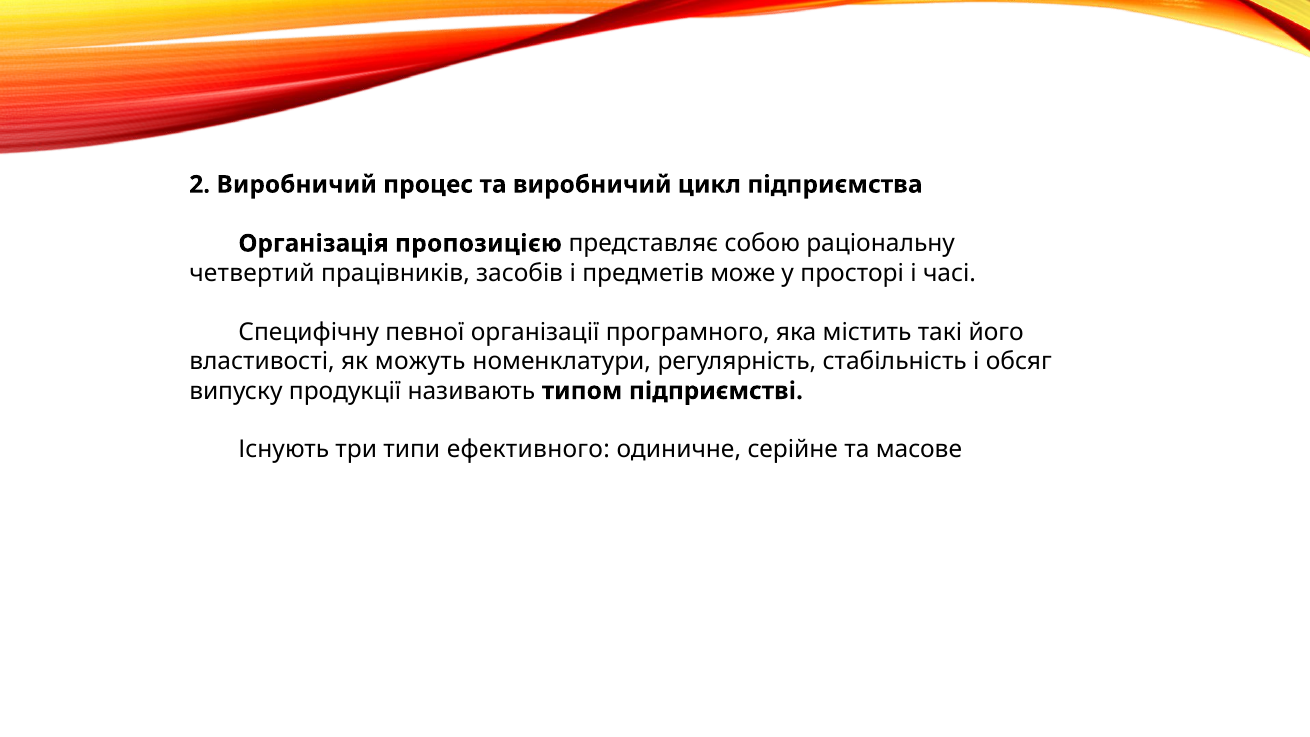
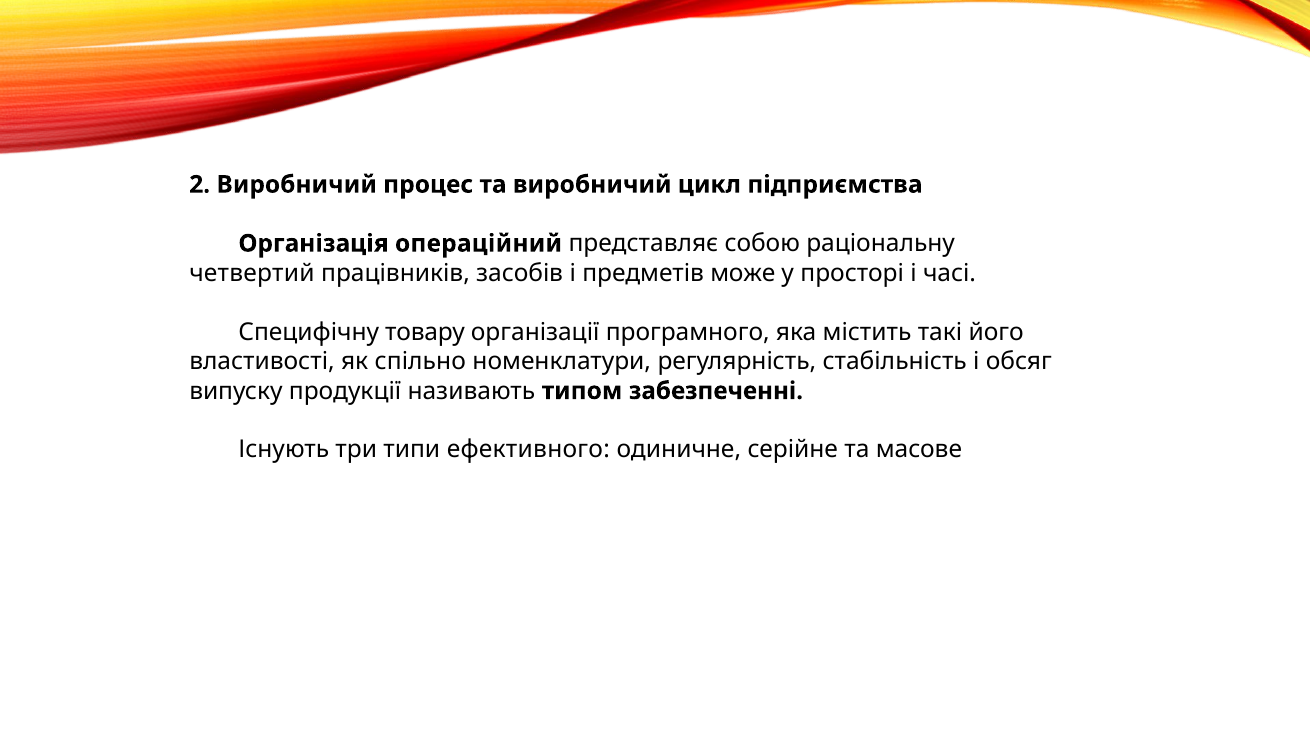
пропозицією: пропозицією -> операційний
певної: певної -> товару
можуть: можуть -> спільно
підприємстві: підприємстві -> забезпеченні
